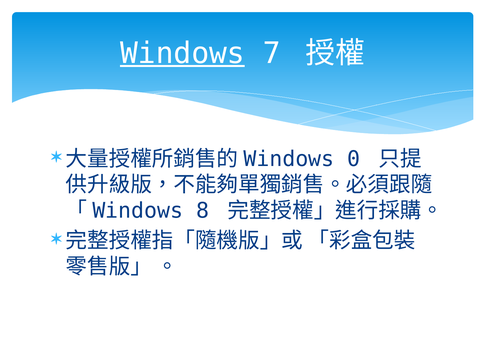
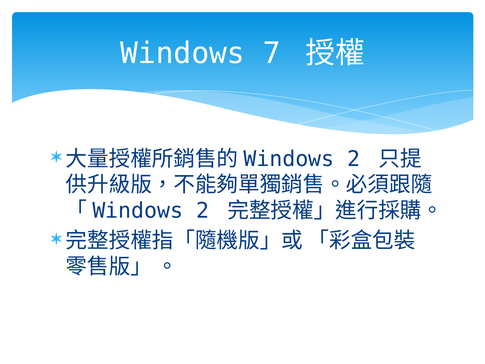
Windows underline: present -> none
0 at (354, 159): 0 -> 2
8 at (203, 211): 8 -> 2
